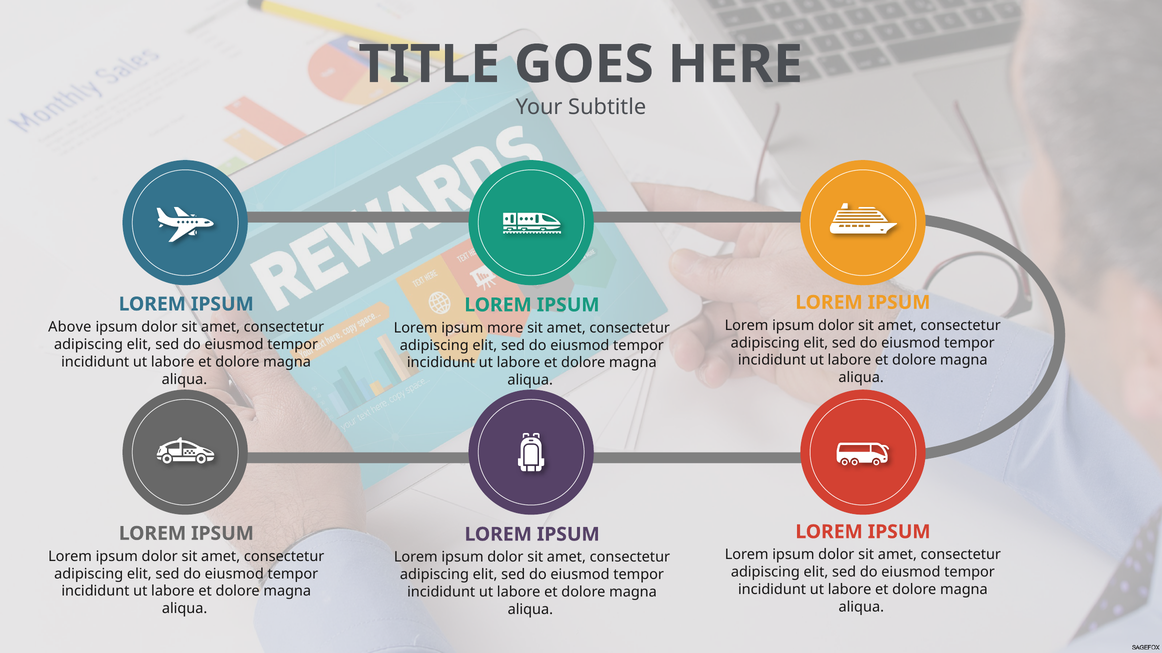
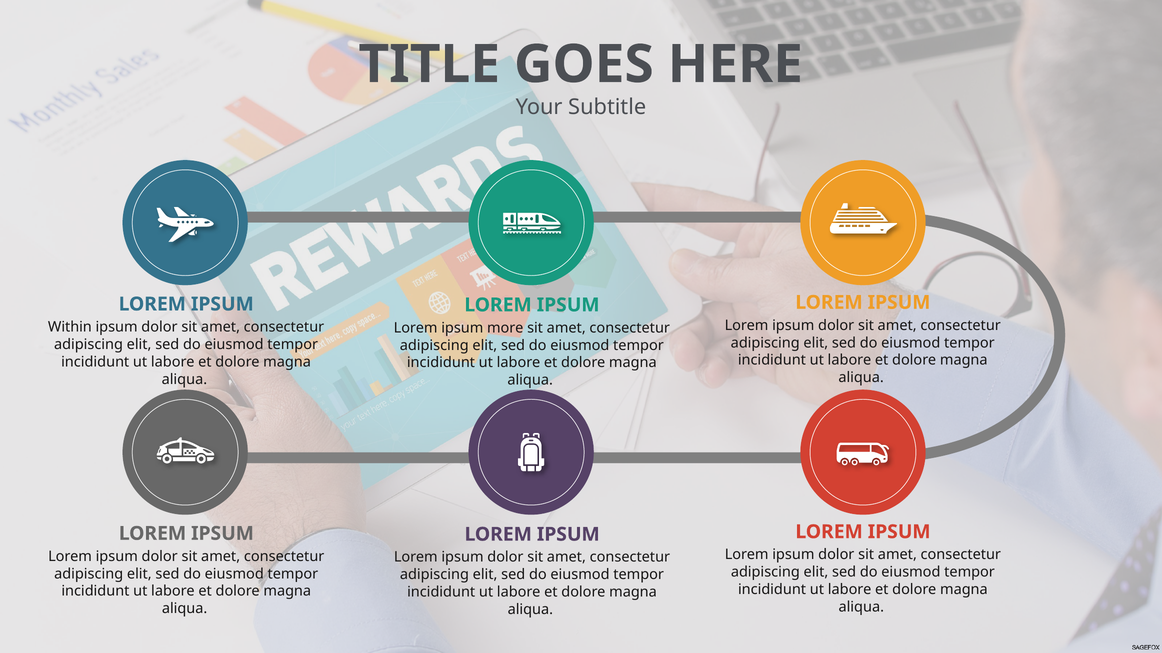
Above: Above -> Within
